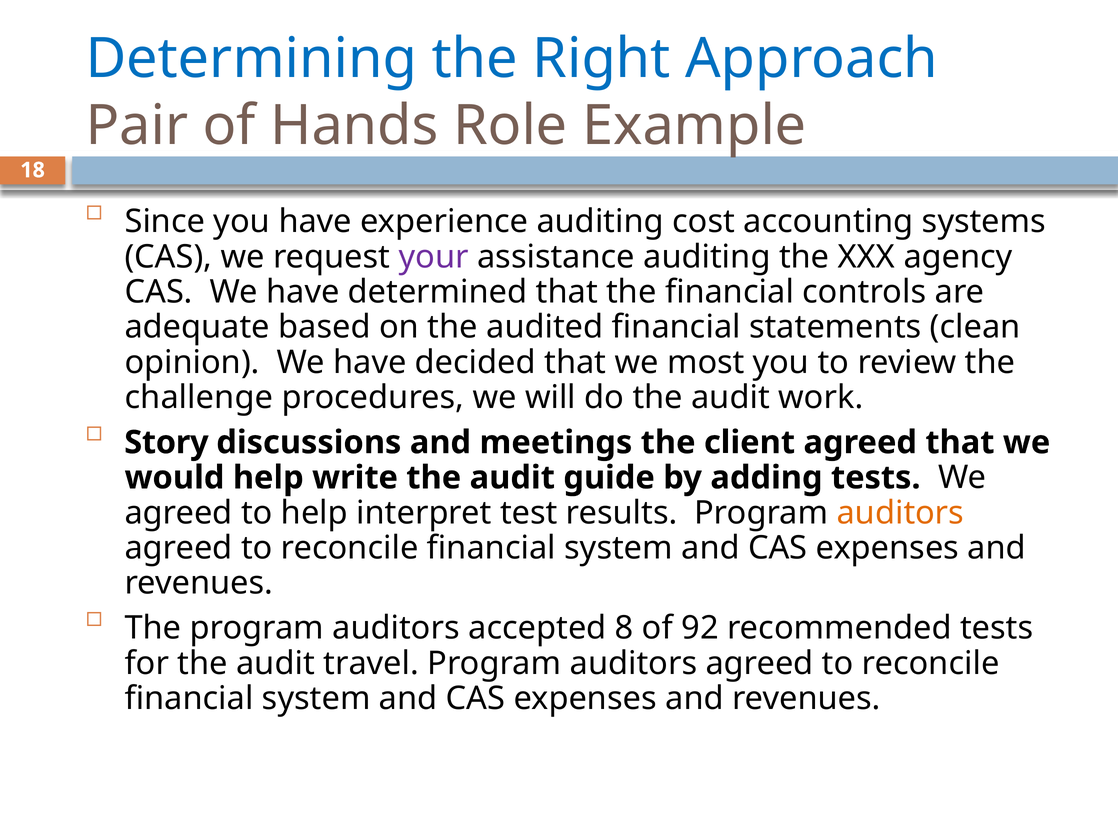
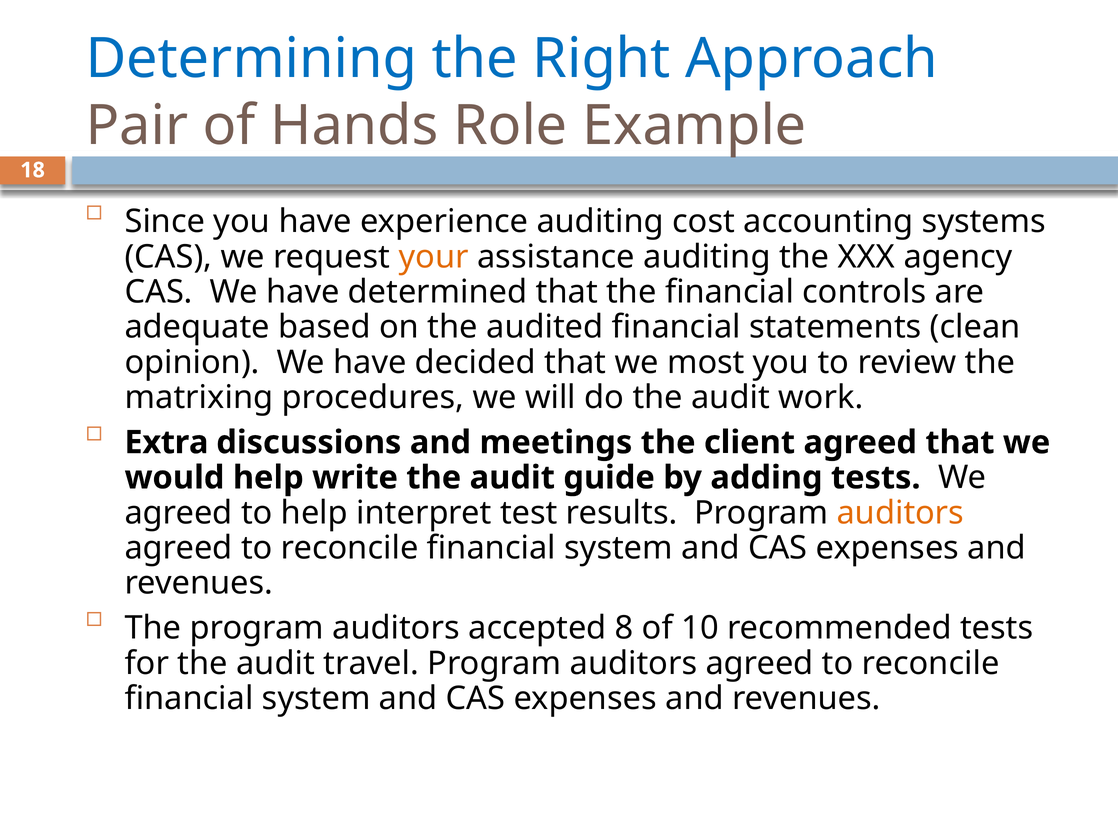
your colour: purple -> orange
challenge: challenge -> matrixing
Story: Story -> Extra
92: 92 -> 10
